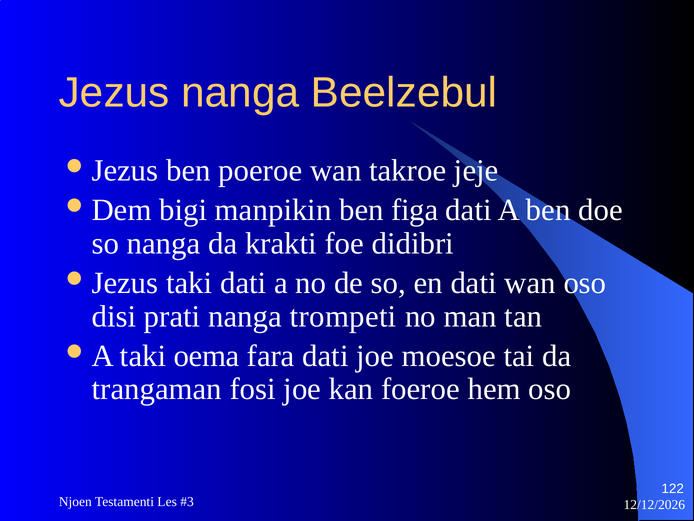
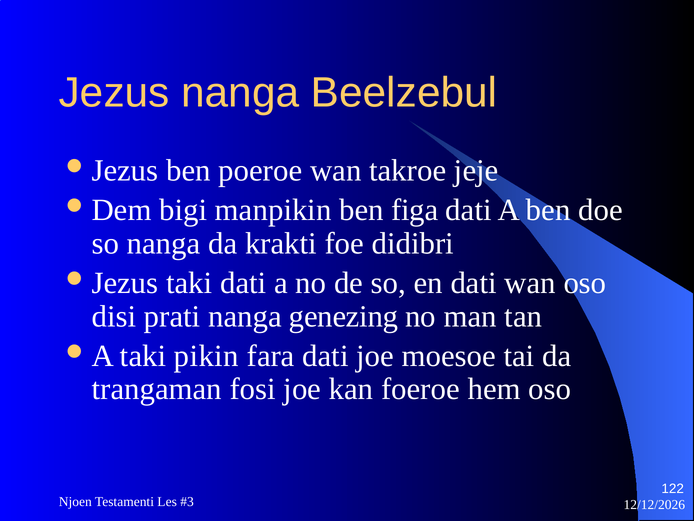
trompeti: trompeti -> genezing
oema: oema -> pikin
